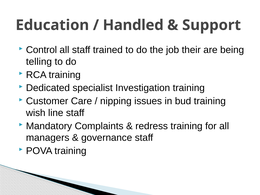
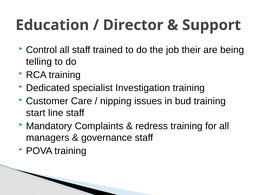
Handled: Handled -> Director
wish: wish -> start
